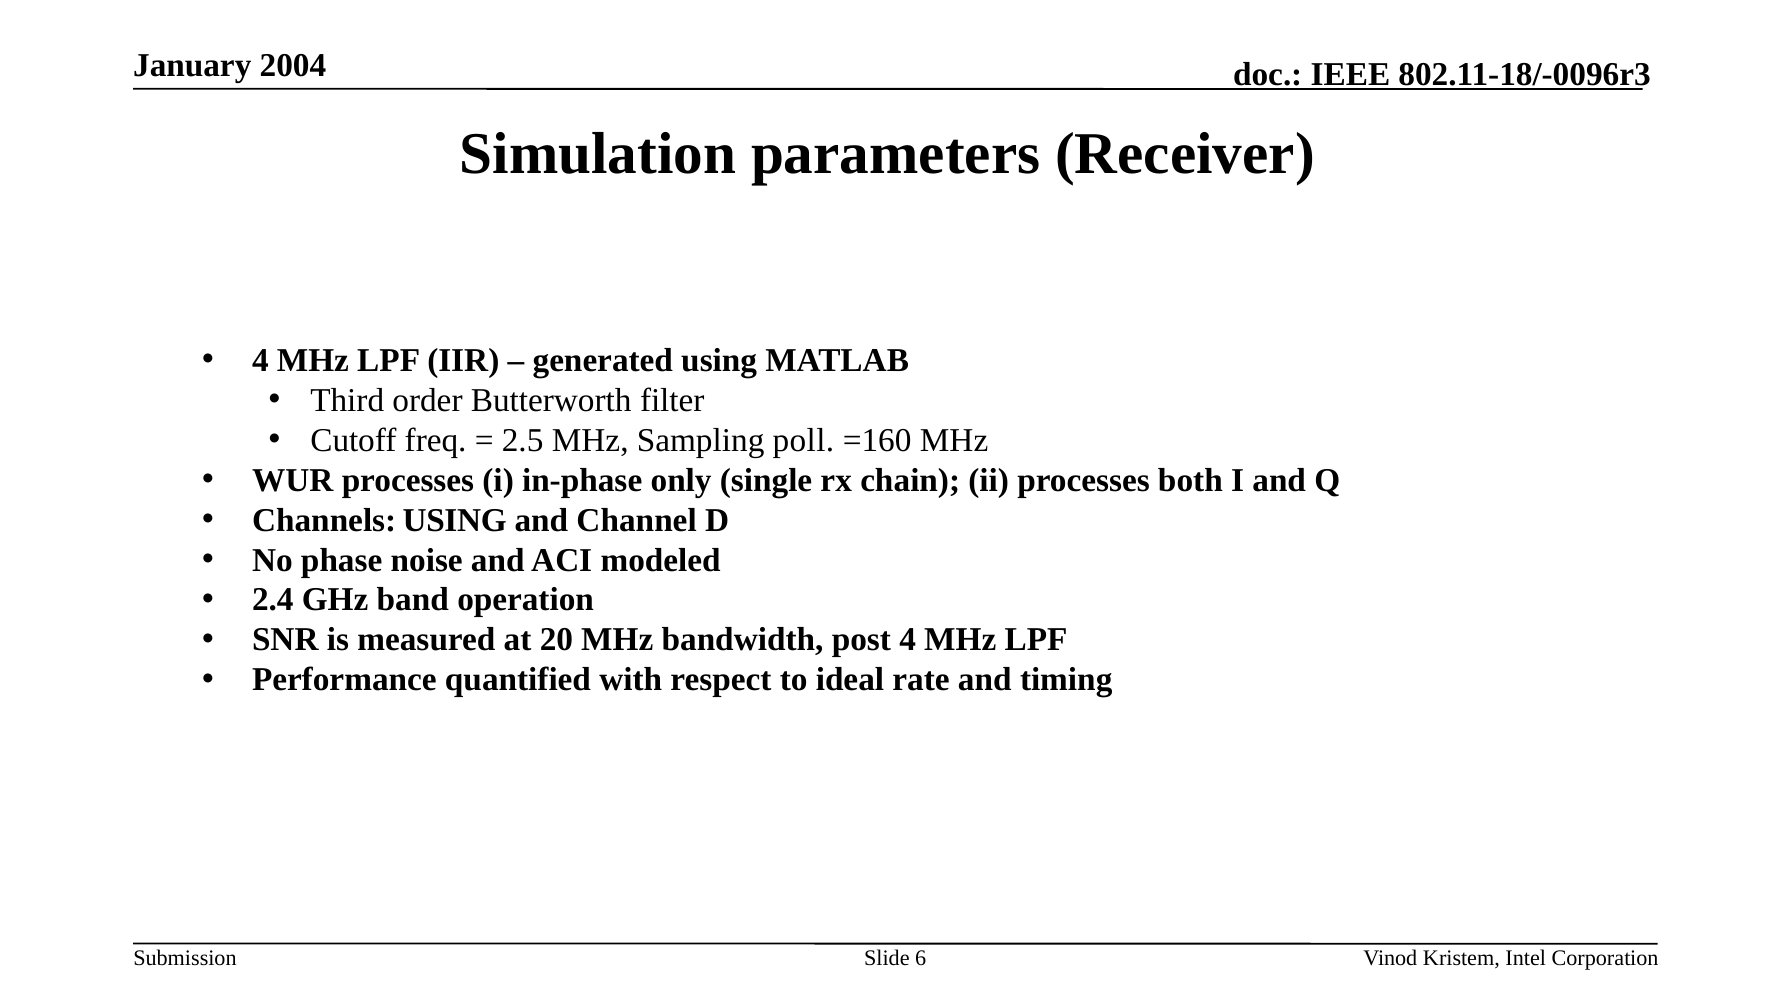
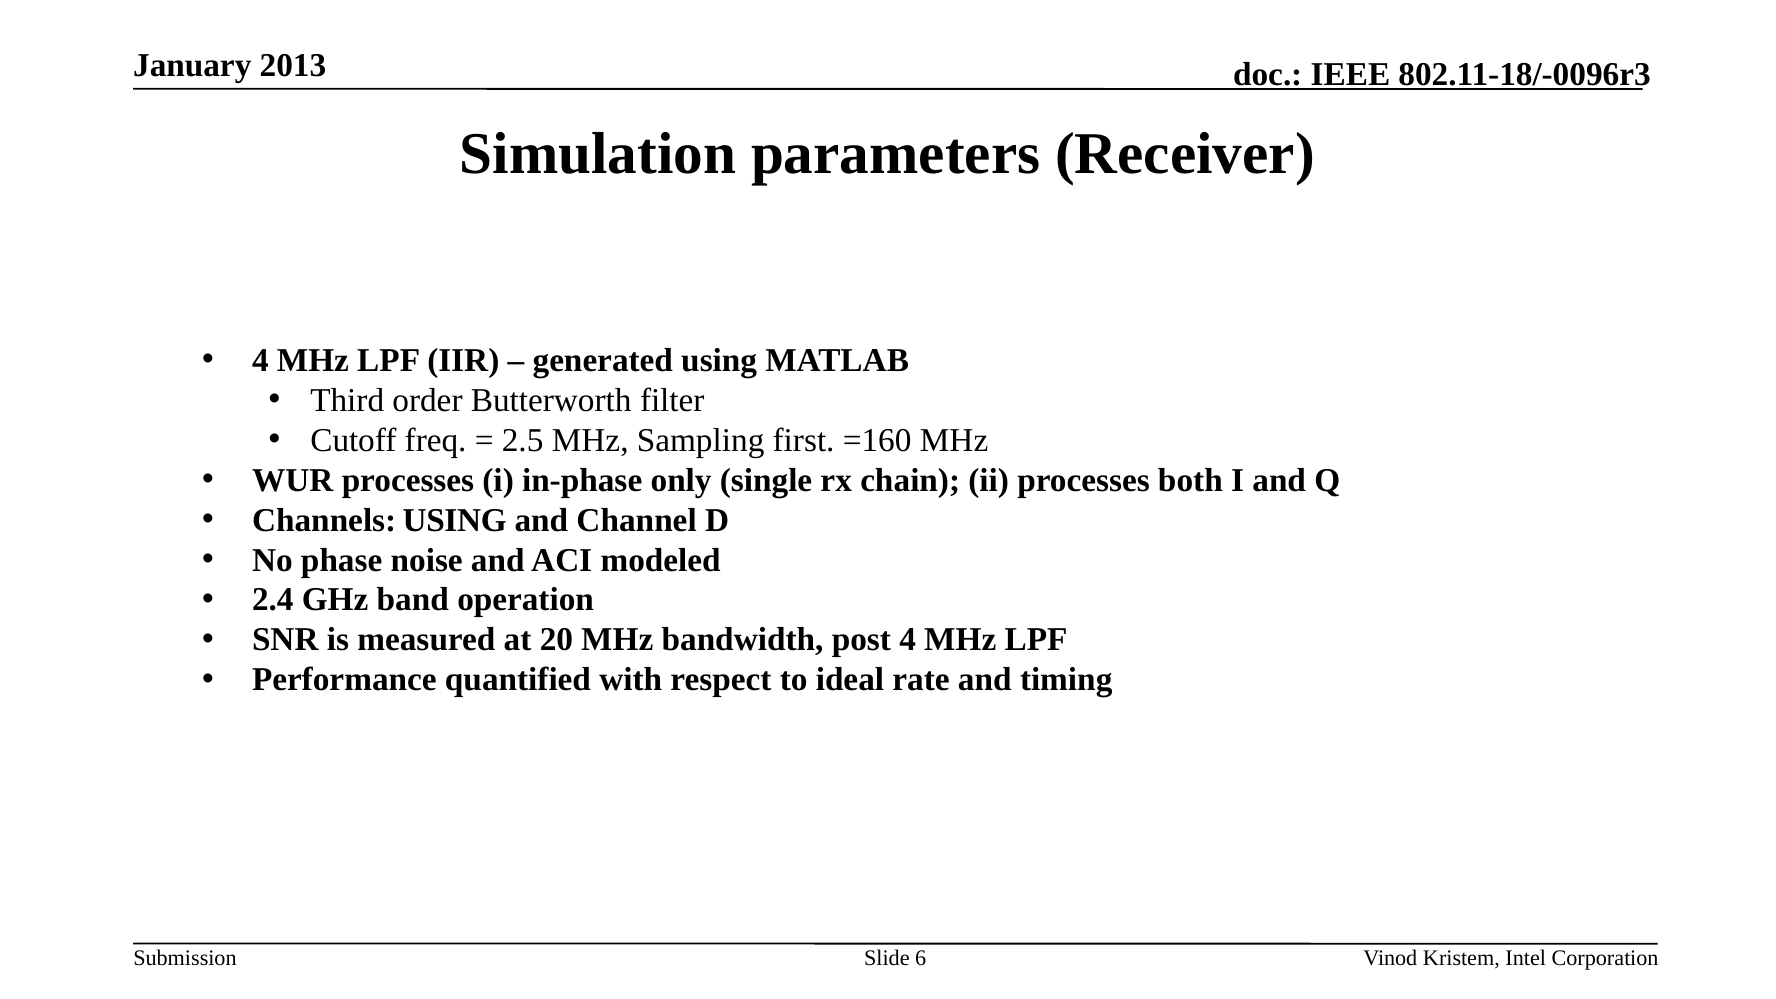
2004: 2004 -> 2013
poll: poll -> first
